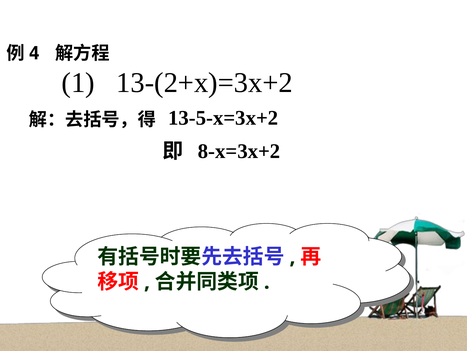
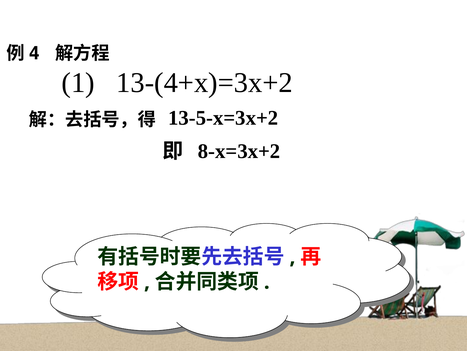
13-(2+x)=3x+2: 13-(2+x)=3x+2 -> 13-(4+x)=3x+2
